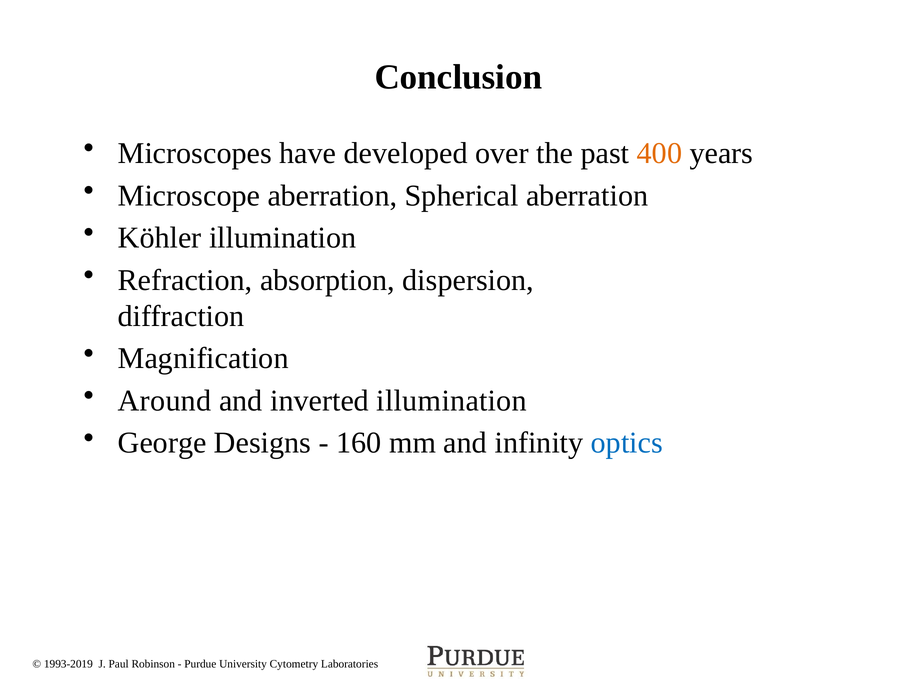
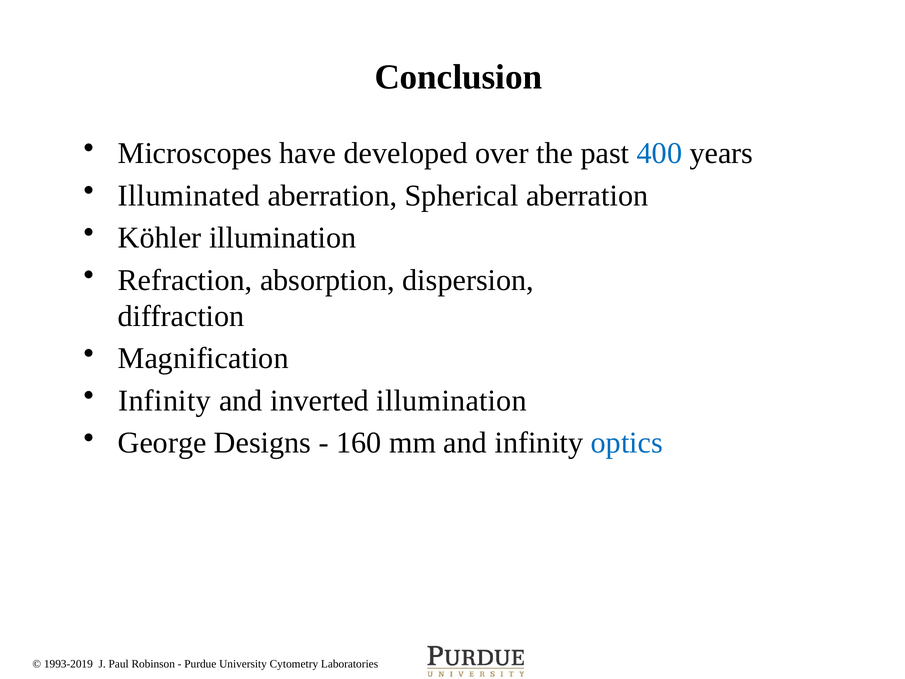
400 colour: orange -> blue
Microscope: Microscope -> Illuminated
Around at (165, 401): Around -> Infinity
